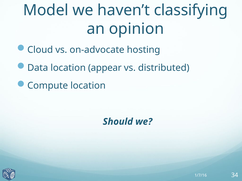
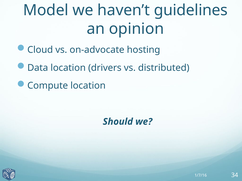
classifying: classifying -> guidelines
appear: appear -> drivers
